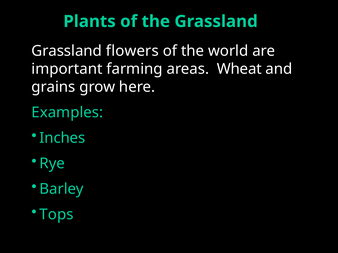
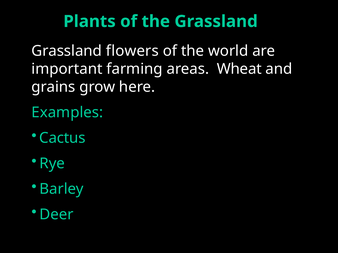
Inches: Inches -> Cactus
Tops: Tops -> Deer
